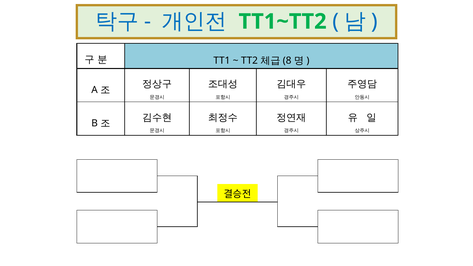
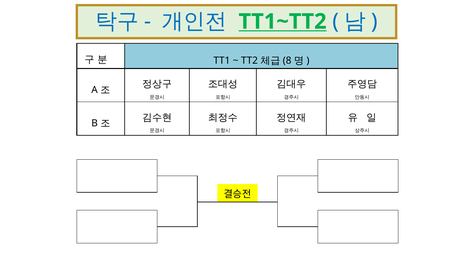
TT1~TT2 underline: none -> present
